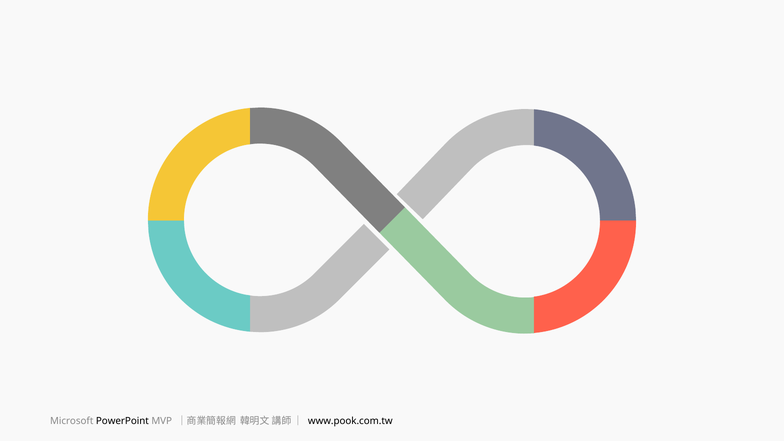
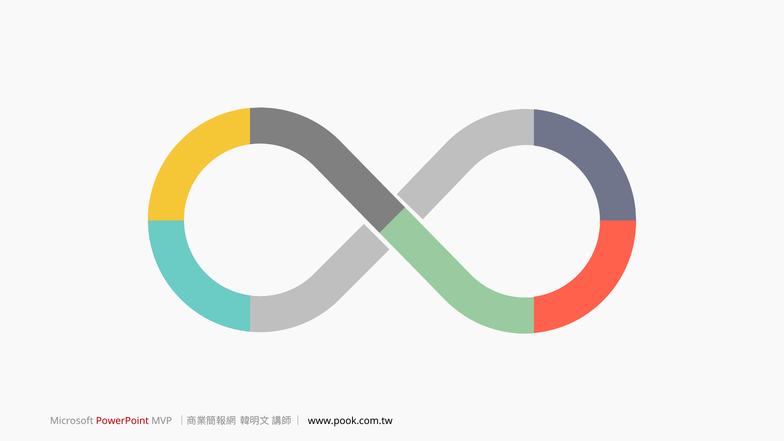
PowerPoint colour: black -> red
